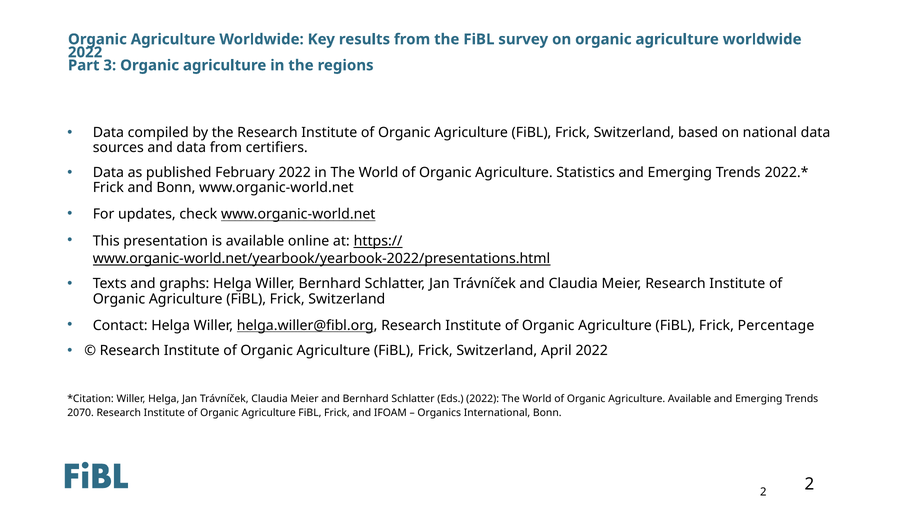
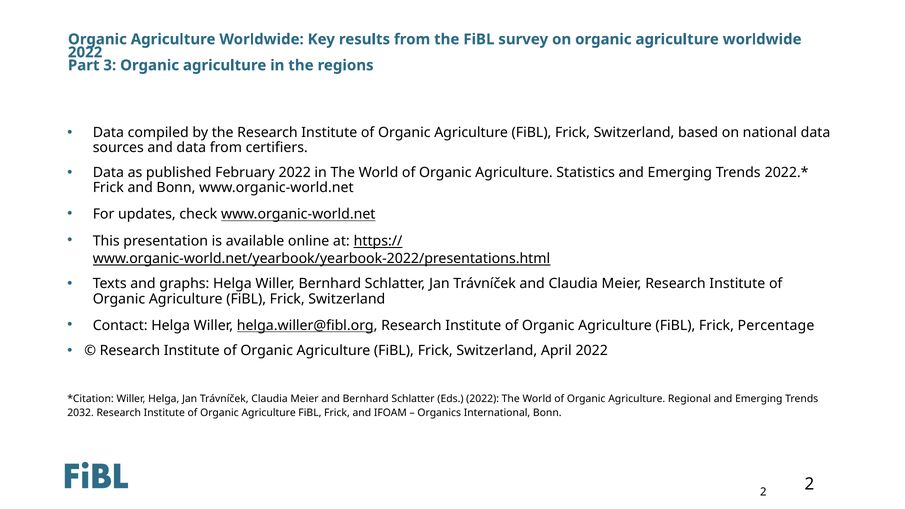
Agriculture Available: Available -> Regional
2070: 2070 -> 2032
